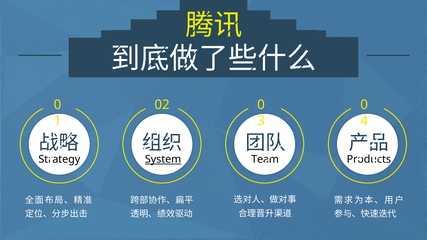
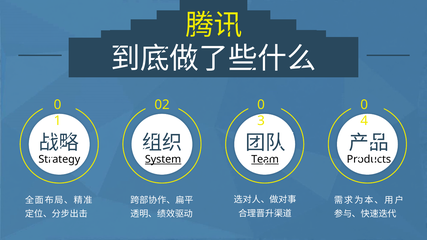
Team underline: none -> present
